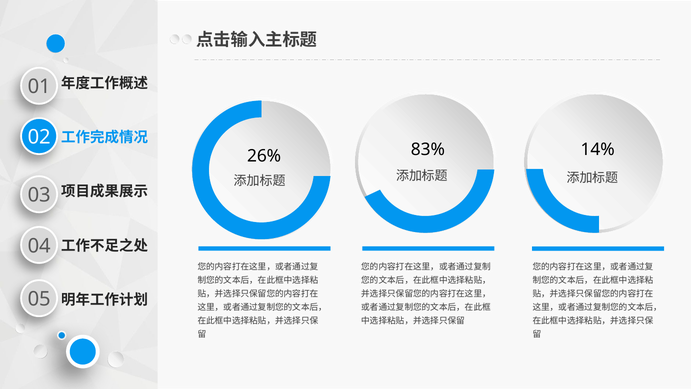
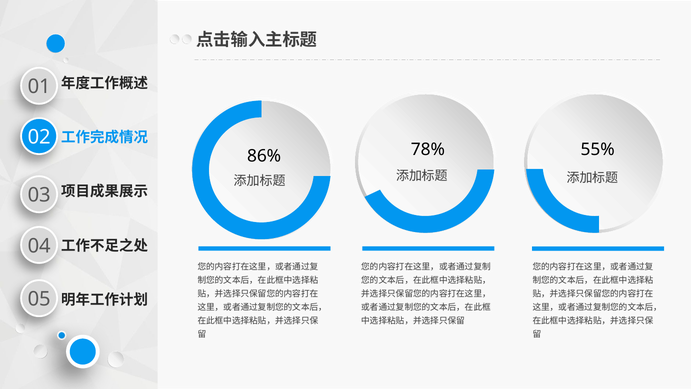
83%: 83% -> 78%
14%: 14% -> 55%
26%: 26% -> 86%
